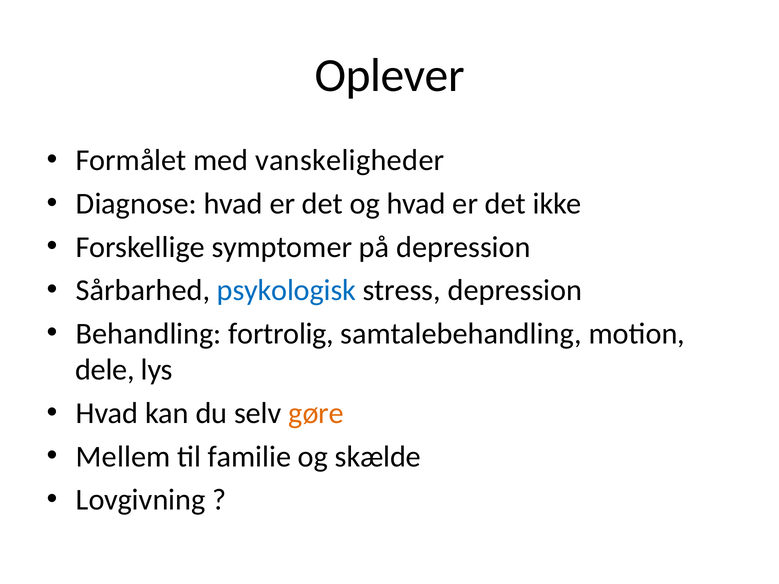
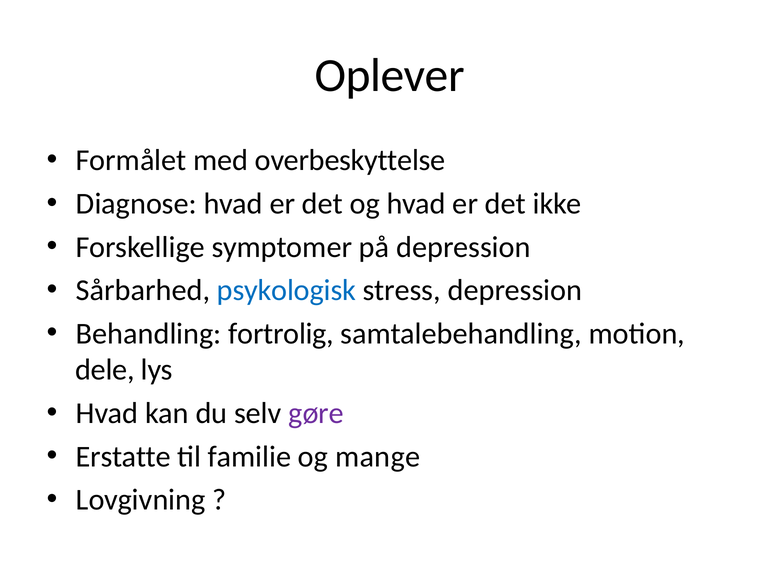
vanskeligheder: vanskeligheder -> overbeskyttelse
gøre colour: orange -> purple
Mellem: Mellem -> Erstatte
skælde: skælde -> mange
